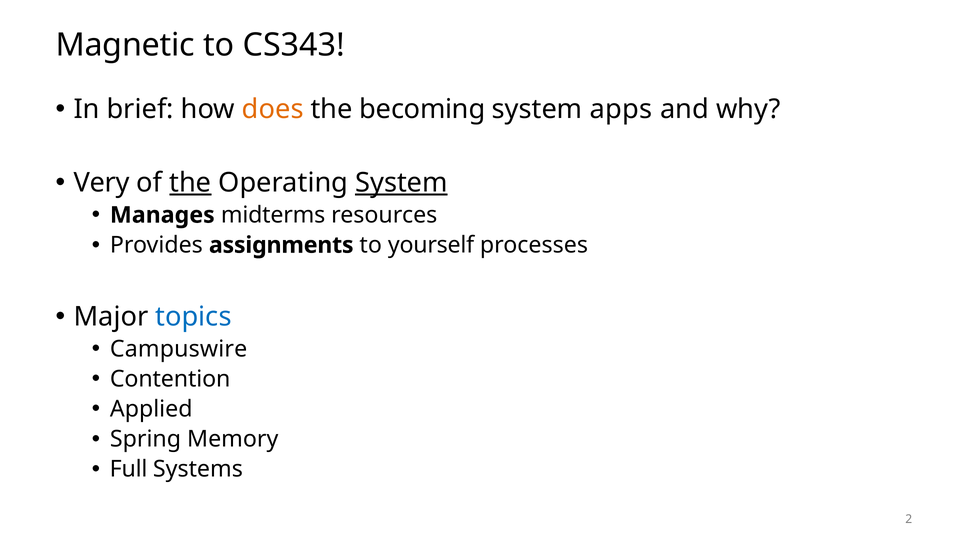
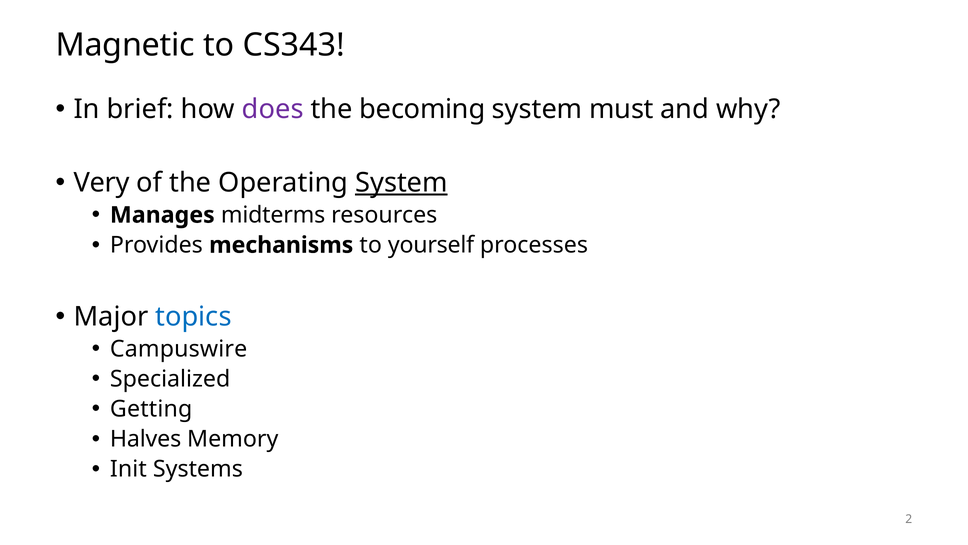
does colour: orange -> purple
apps: apps -> must
the at (190, 183) underline: present -> none
assignments: assignments -> mechanisms
Contention: Contention -> Specialized
Applied: Applied -> Getting
Spring: Spring -> Halves
Full: Full -> Init
